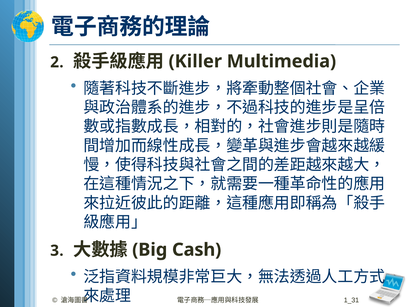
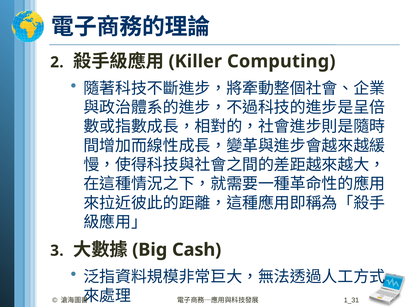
Multimedia: Multimedia -> Computing
